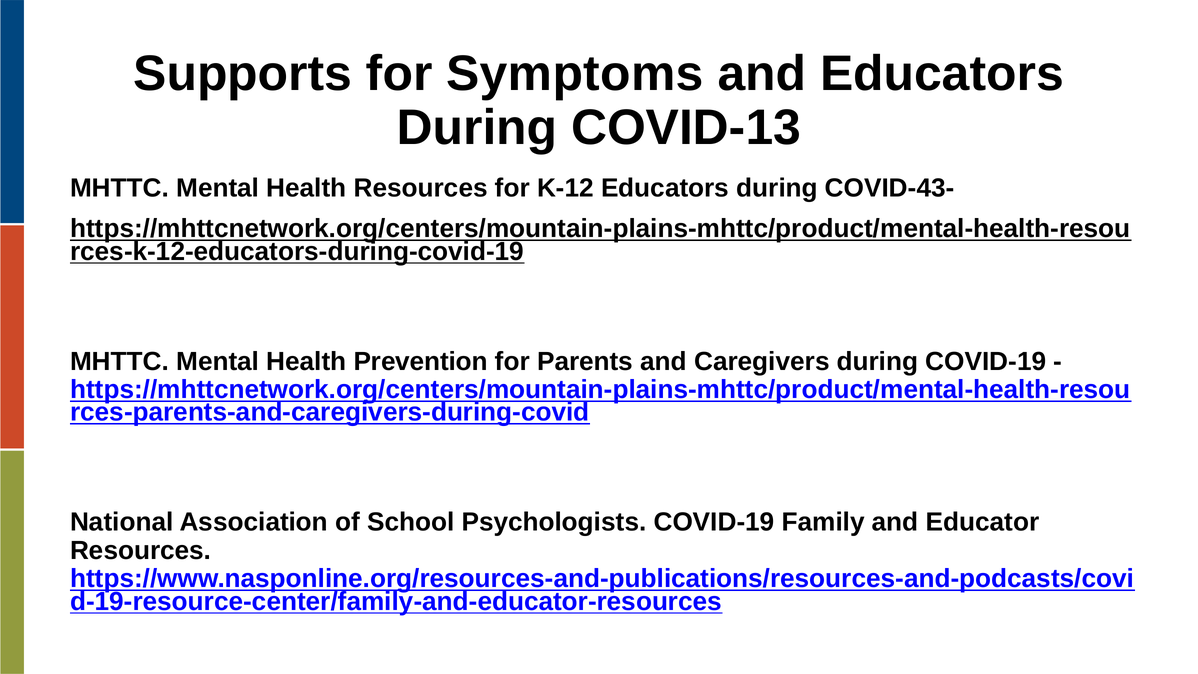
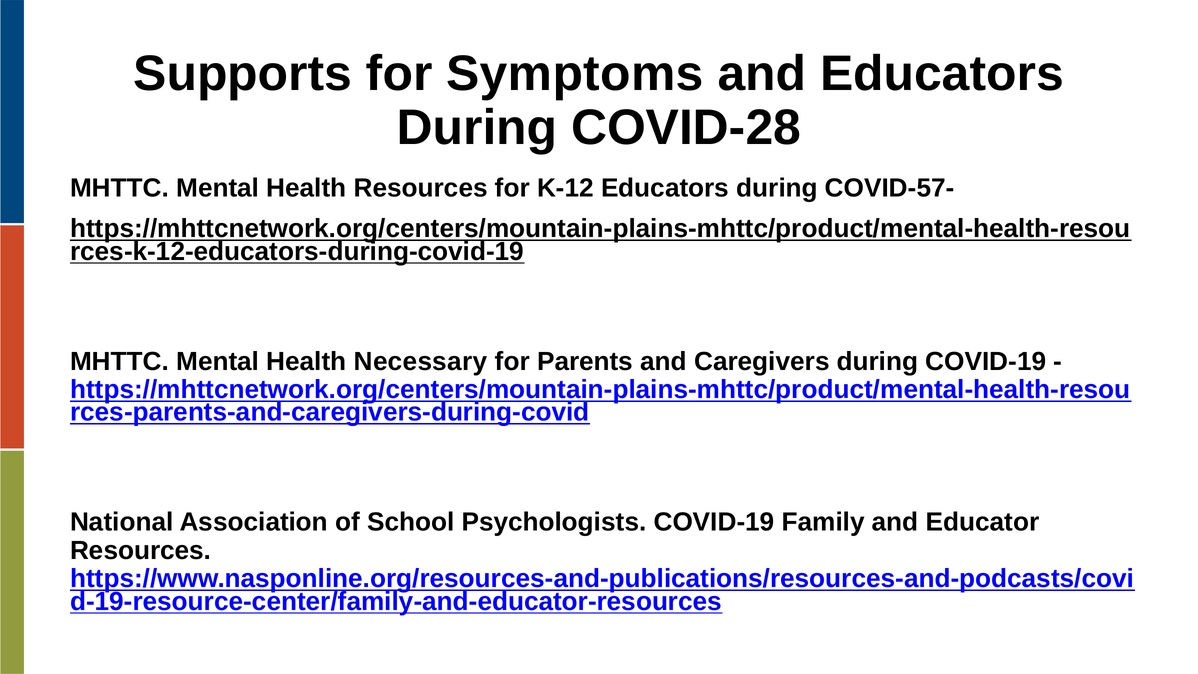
COVID-13: COVID-13 -> COVID-28
COVID-43-: COVID-43- -> COVID-57-
Prevention: Prevention -> Necessary
